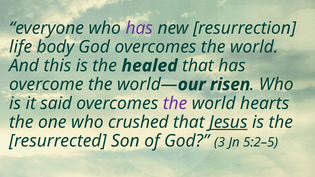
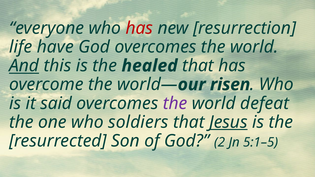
has at (139, 28) colour: purple -> red
body: body -> have
And underline: none -> present
hearts: hearts -> defeat
crushed: crushed -> soldiers
3: 3 -> 2
5:2–5: 5:2–5 -> 5:1–5
